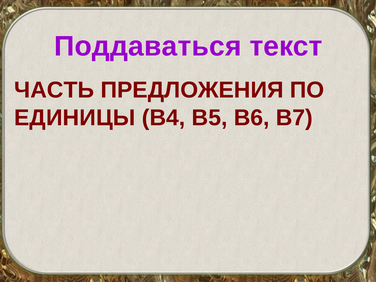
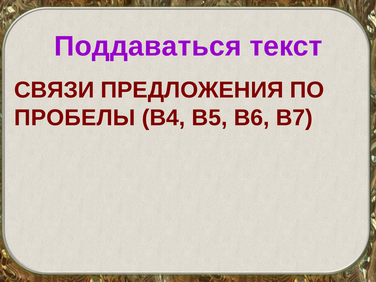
ЧАСТЬ: ЧАСТЬ -> СВЯЗИ
ЕДИНИЦЫ: ЕДИНИЦЫ -> ПРОБЕЛЫ
